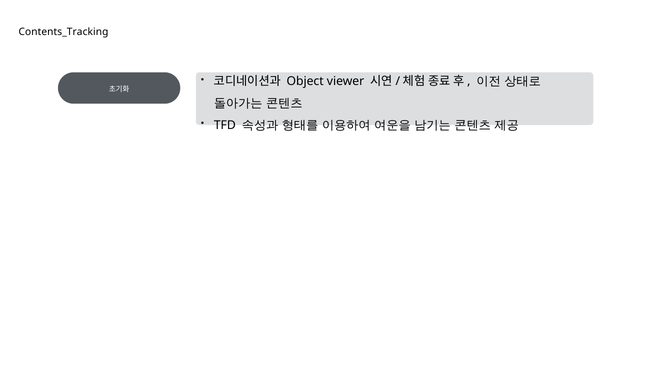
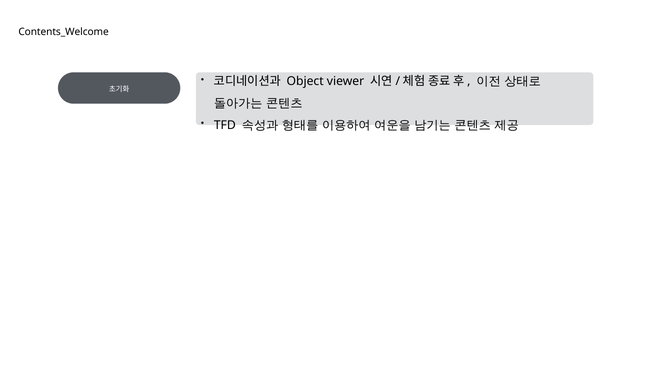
Contents_Tracking: Contents_Tracking -> Contents_Welcome
